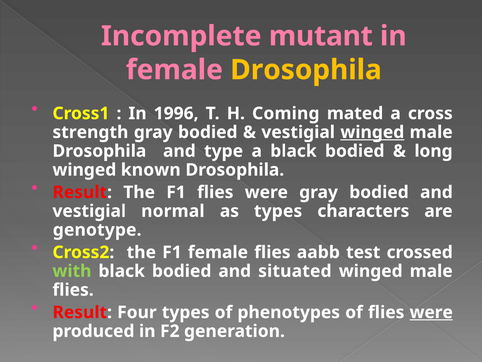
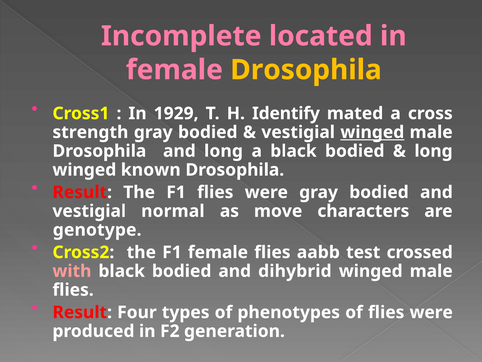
mutant: mutant -> located
1996: 1996 -> 1929
Coming: Coming -> Identify
and type: type -> long
as types: types -> move
with colour: light green -> pink
situated: situated -> dihybrid
were at (431, 312) underline: present -> none
